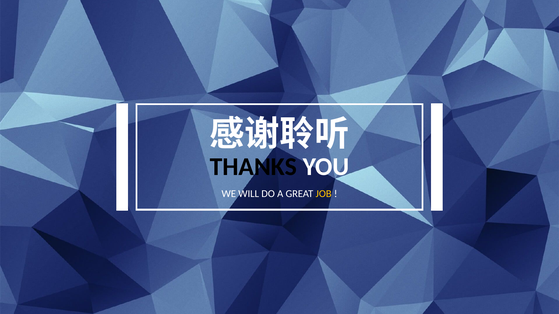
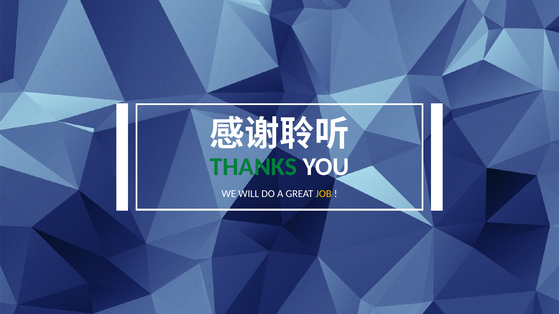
THANKS colour: black -> green
